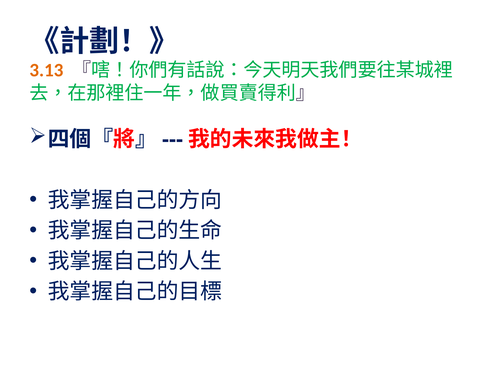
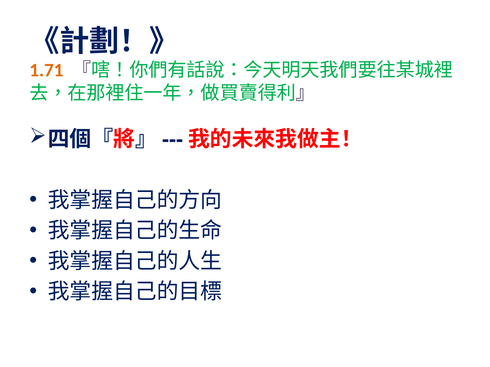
3.13: 3.13 -> 1.71
